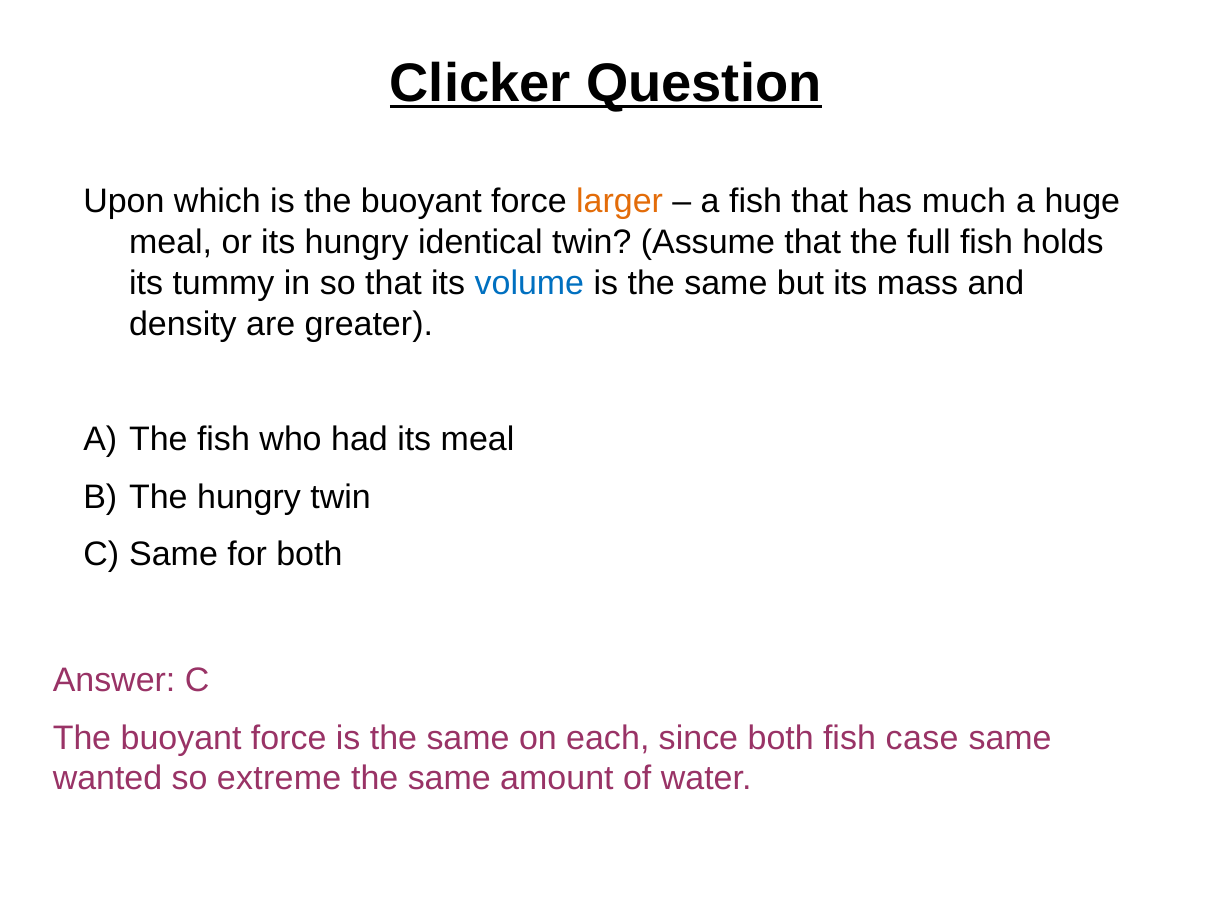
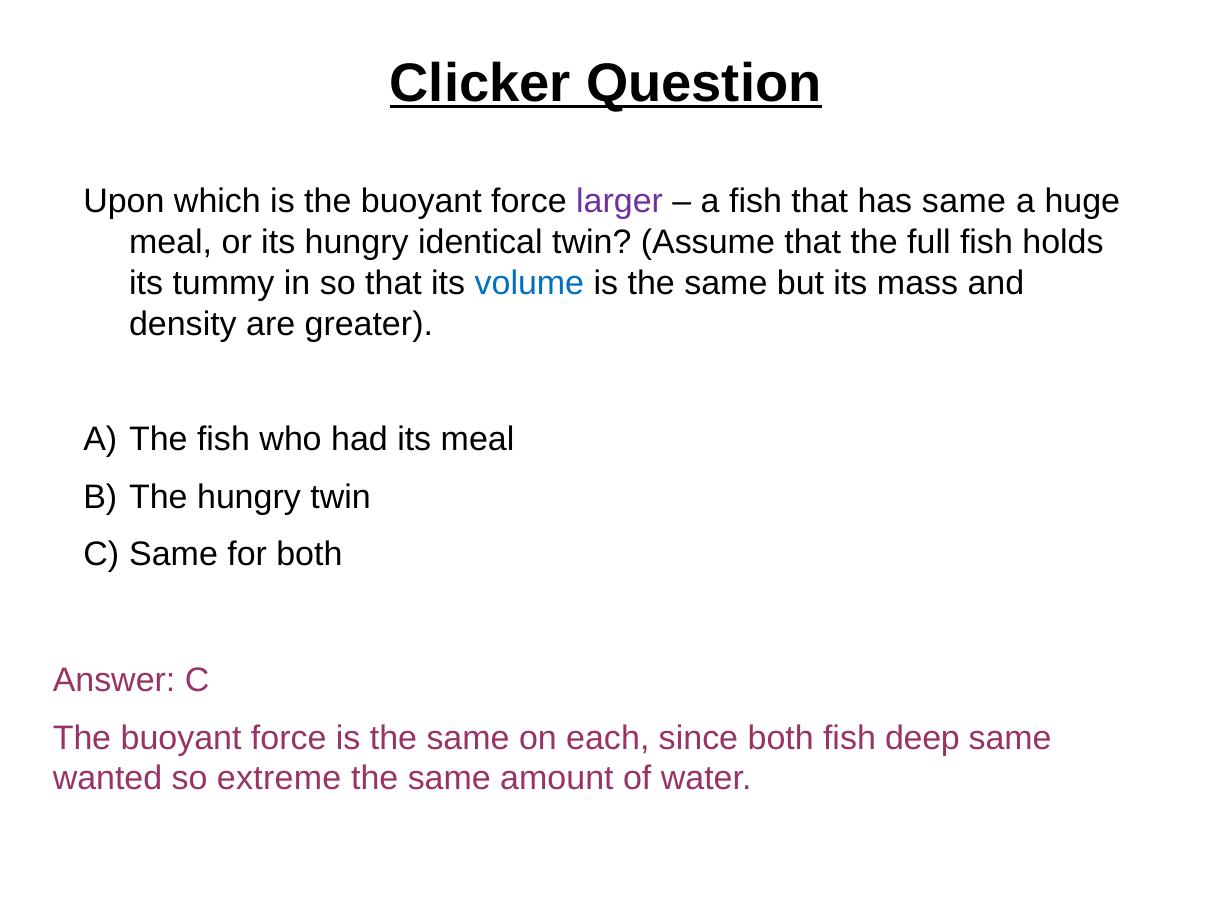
larger colour: orange -> purple
has much: much -> same
case: case -> deep
